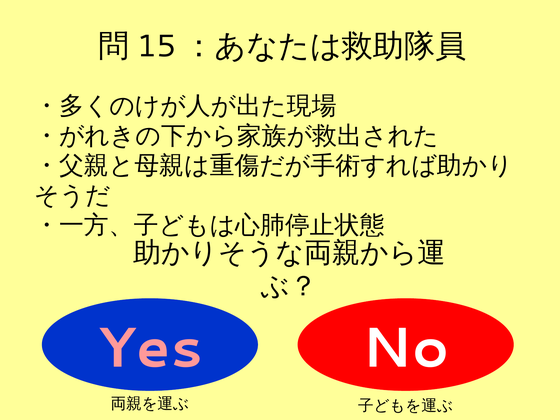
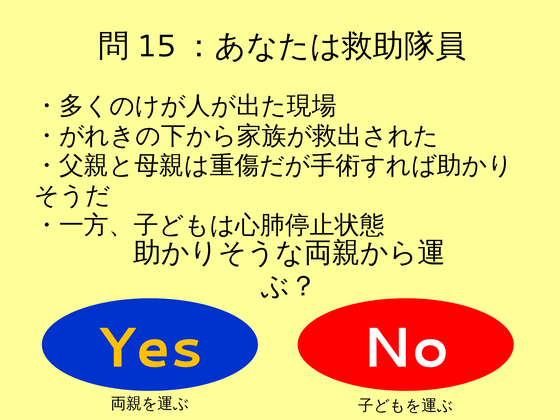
Yes colour: pink -> yellow
